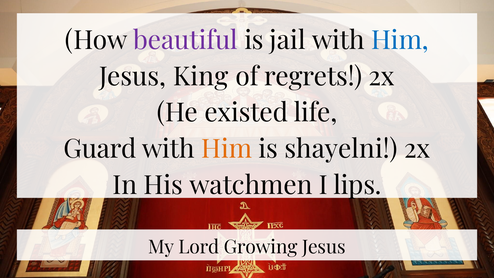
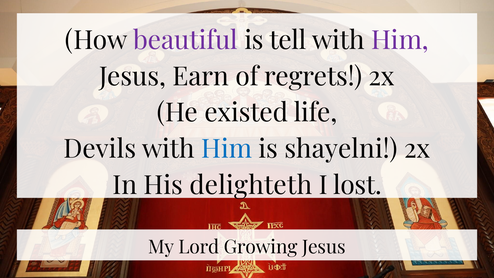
jail: jail -> tell
Him at (400, 40) colour: blue -> purple
King: King -> Earn
Guard: Guard -> Devils
Him at (227, 149) colour: orange -> blue
watchmen: watchmen -> delighteth
lips: lips -> lost
